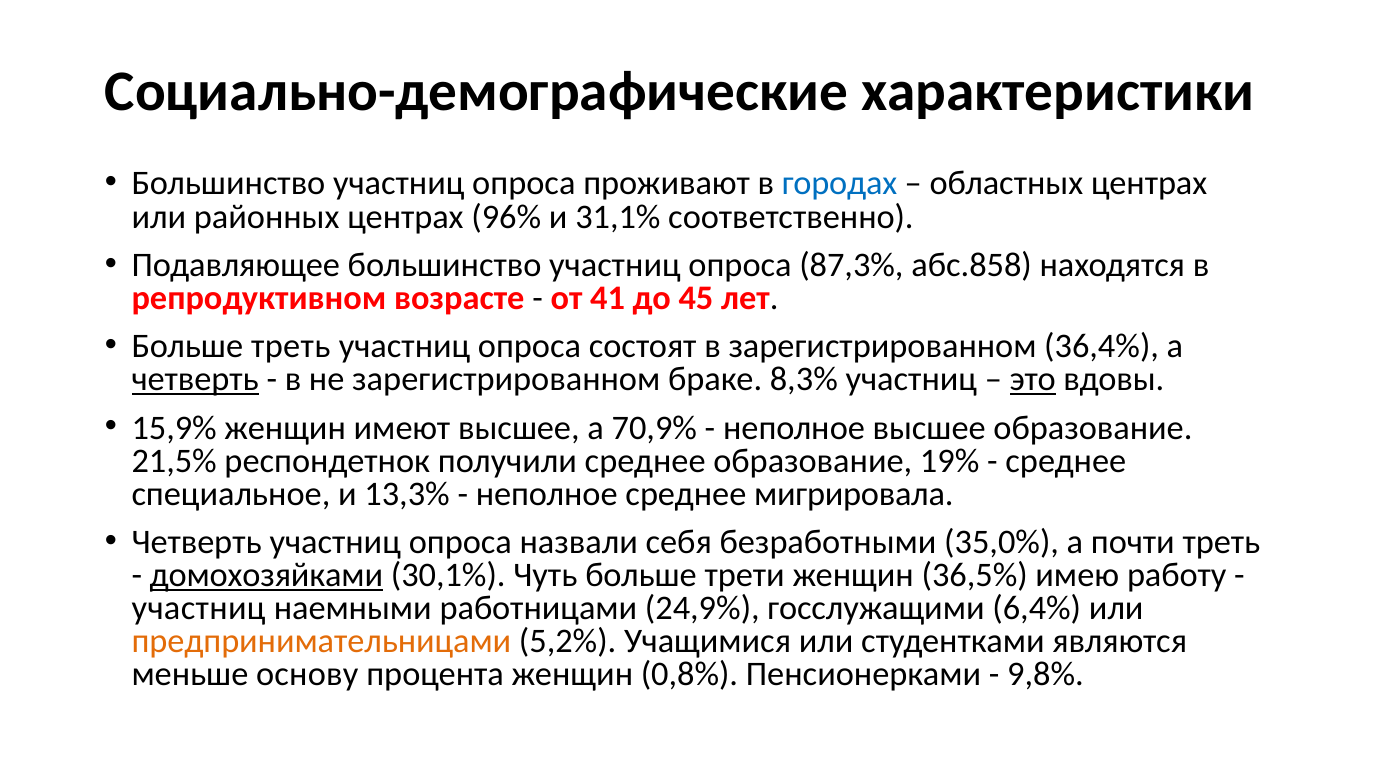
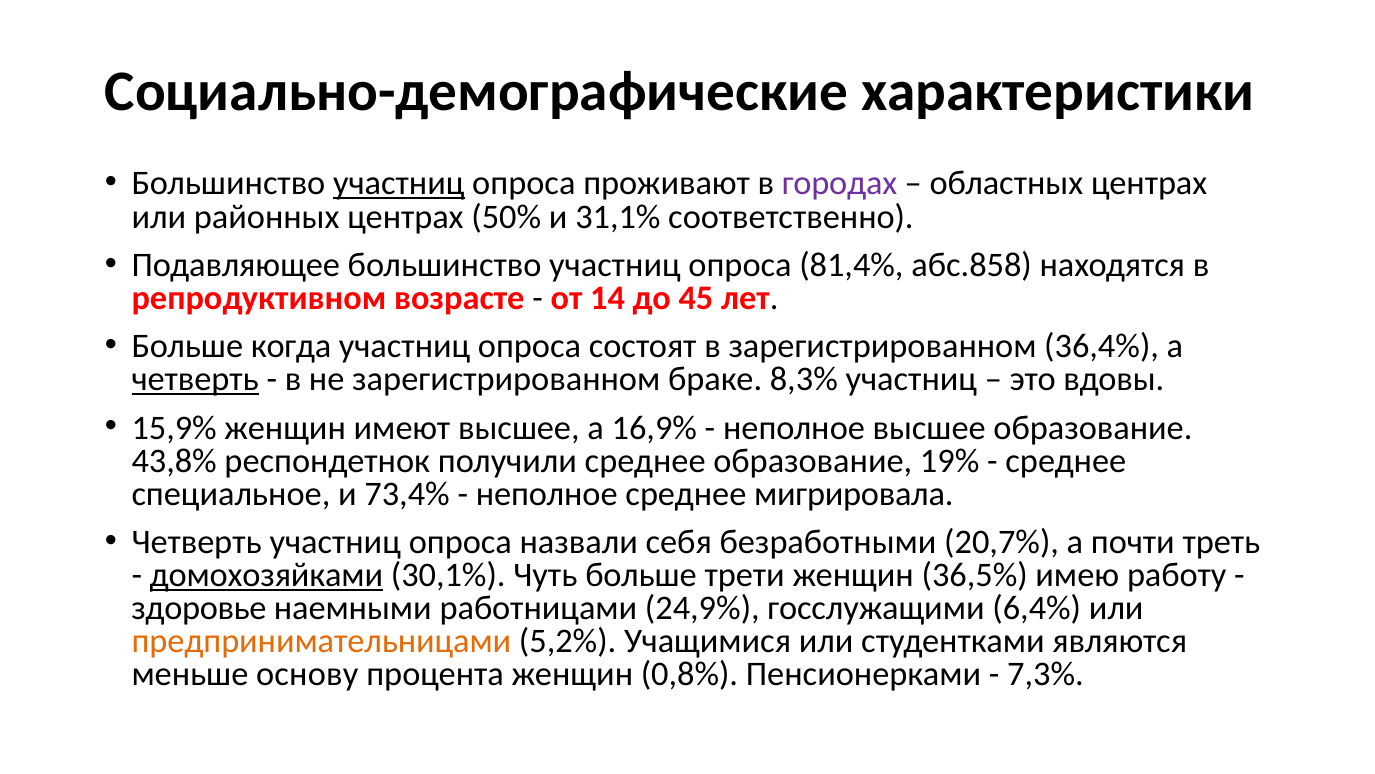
участниц at (399, 183) underline: none -> present
городах colour: blue -> purple
96%: 96% -> 50%
87,3%: 87,3% -> 81,4%
41: 41 -> 14
Больше треть: треть -> когда
это underline: present -> none
70,9%: 70,9% -> 16,9%
21,5%: 21,5% -> 43,8%
13,3%: 13,3% -> 73,4%
35,0%: 35,0% -> 20,7%
участниц at (199, 608): участниц -> здоровье
9,8%: 9,8% -> 7,3%
